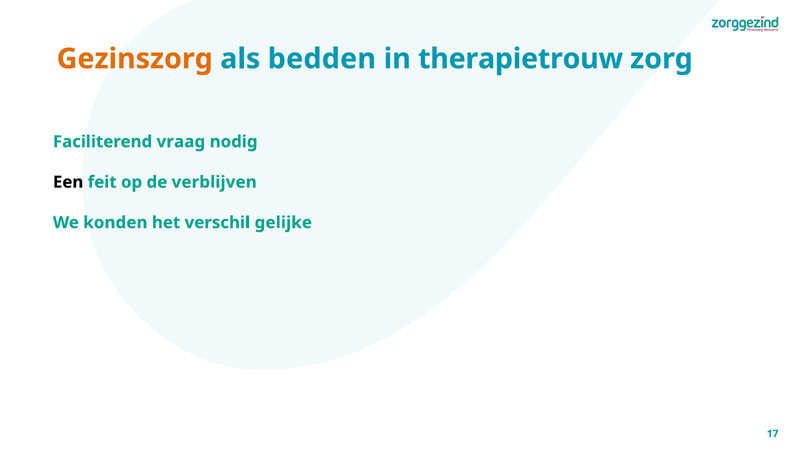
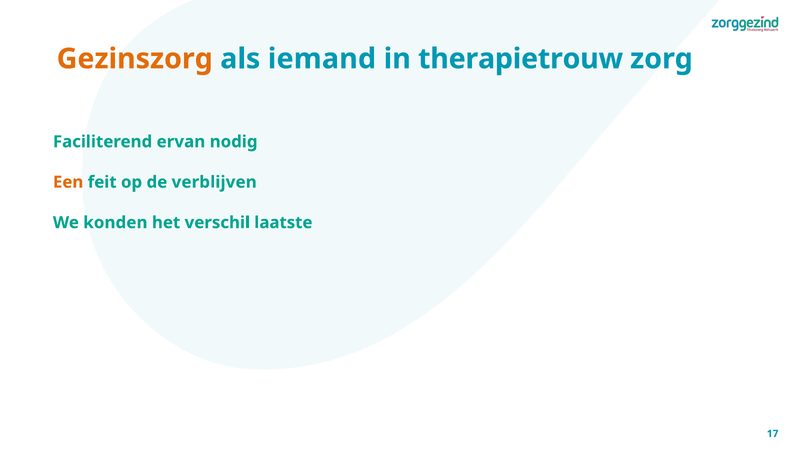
bedden: bedden -> iemand
vraag: vraag -> ervan
Een colour: black -> orange
gelijke: gelijke -> laatste
